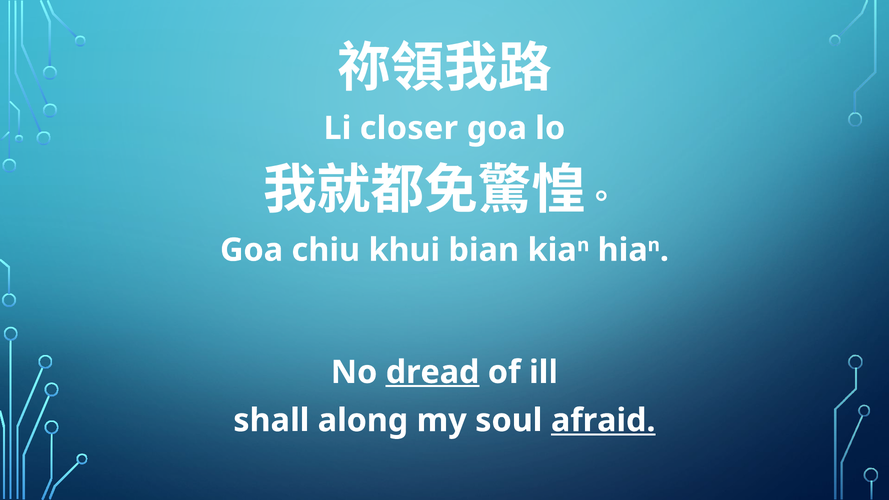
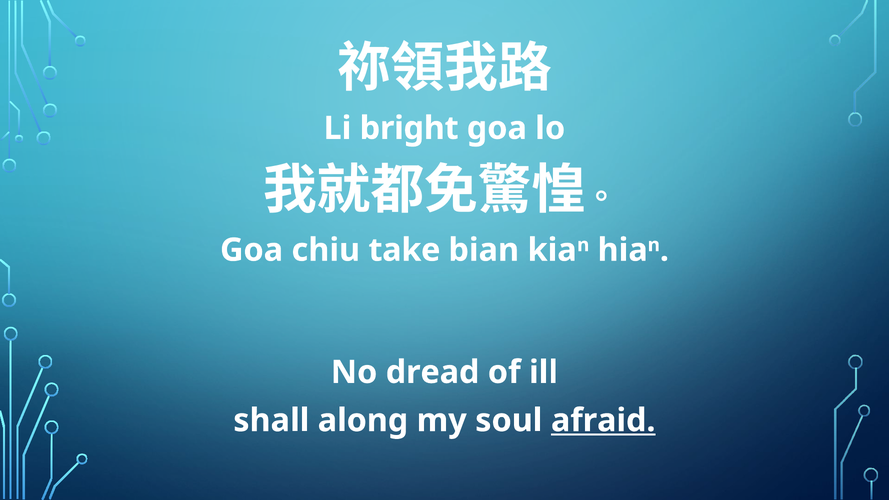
closer: closer -> bright
khui: khui -> take
dread underline: present -> none
